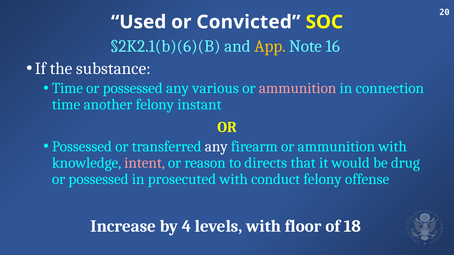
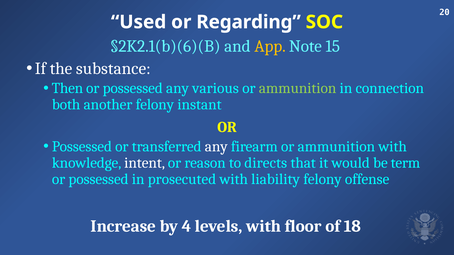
Convicted: Convicted -> Regarding
16: 16 -> 15
Time at (67, 88): Time -> Then
ammunition at (298, 88) colour: pink -> light green
time at (66, 105): time -> both
intent colour: pink -> white
drug: drug -> term
conduct: conduct -> liability
